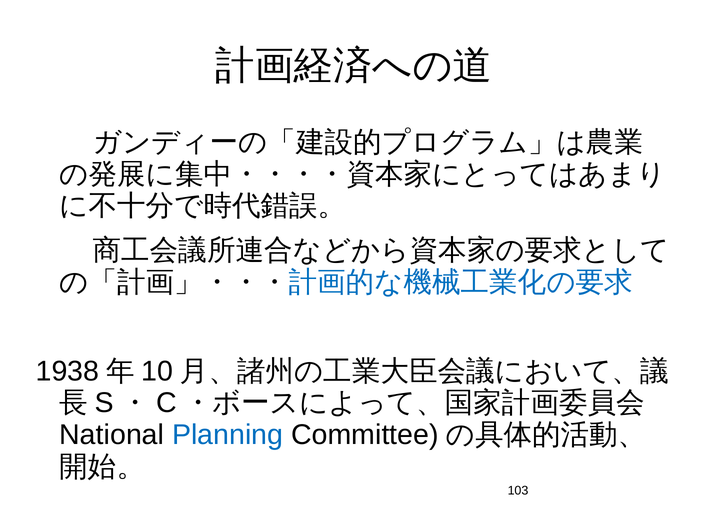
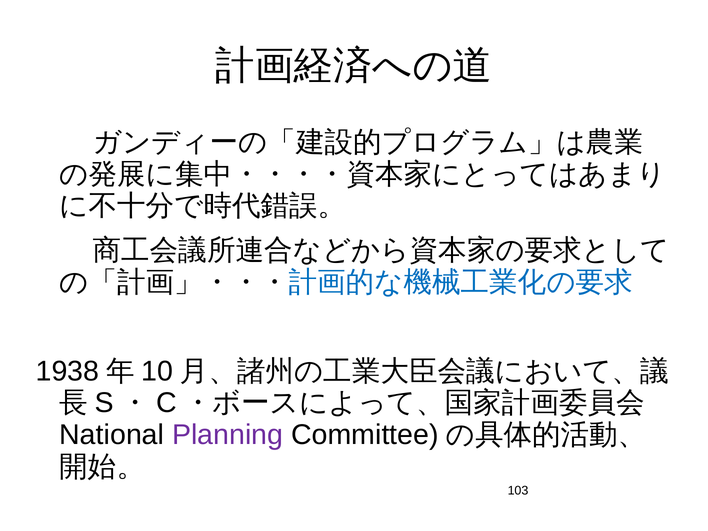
Planning colour: blue -> purple
